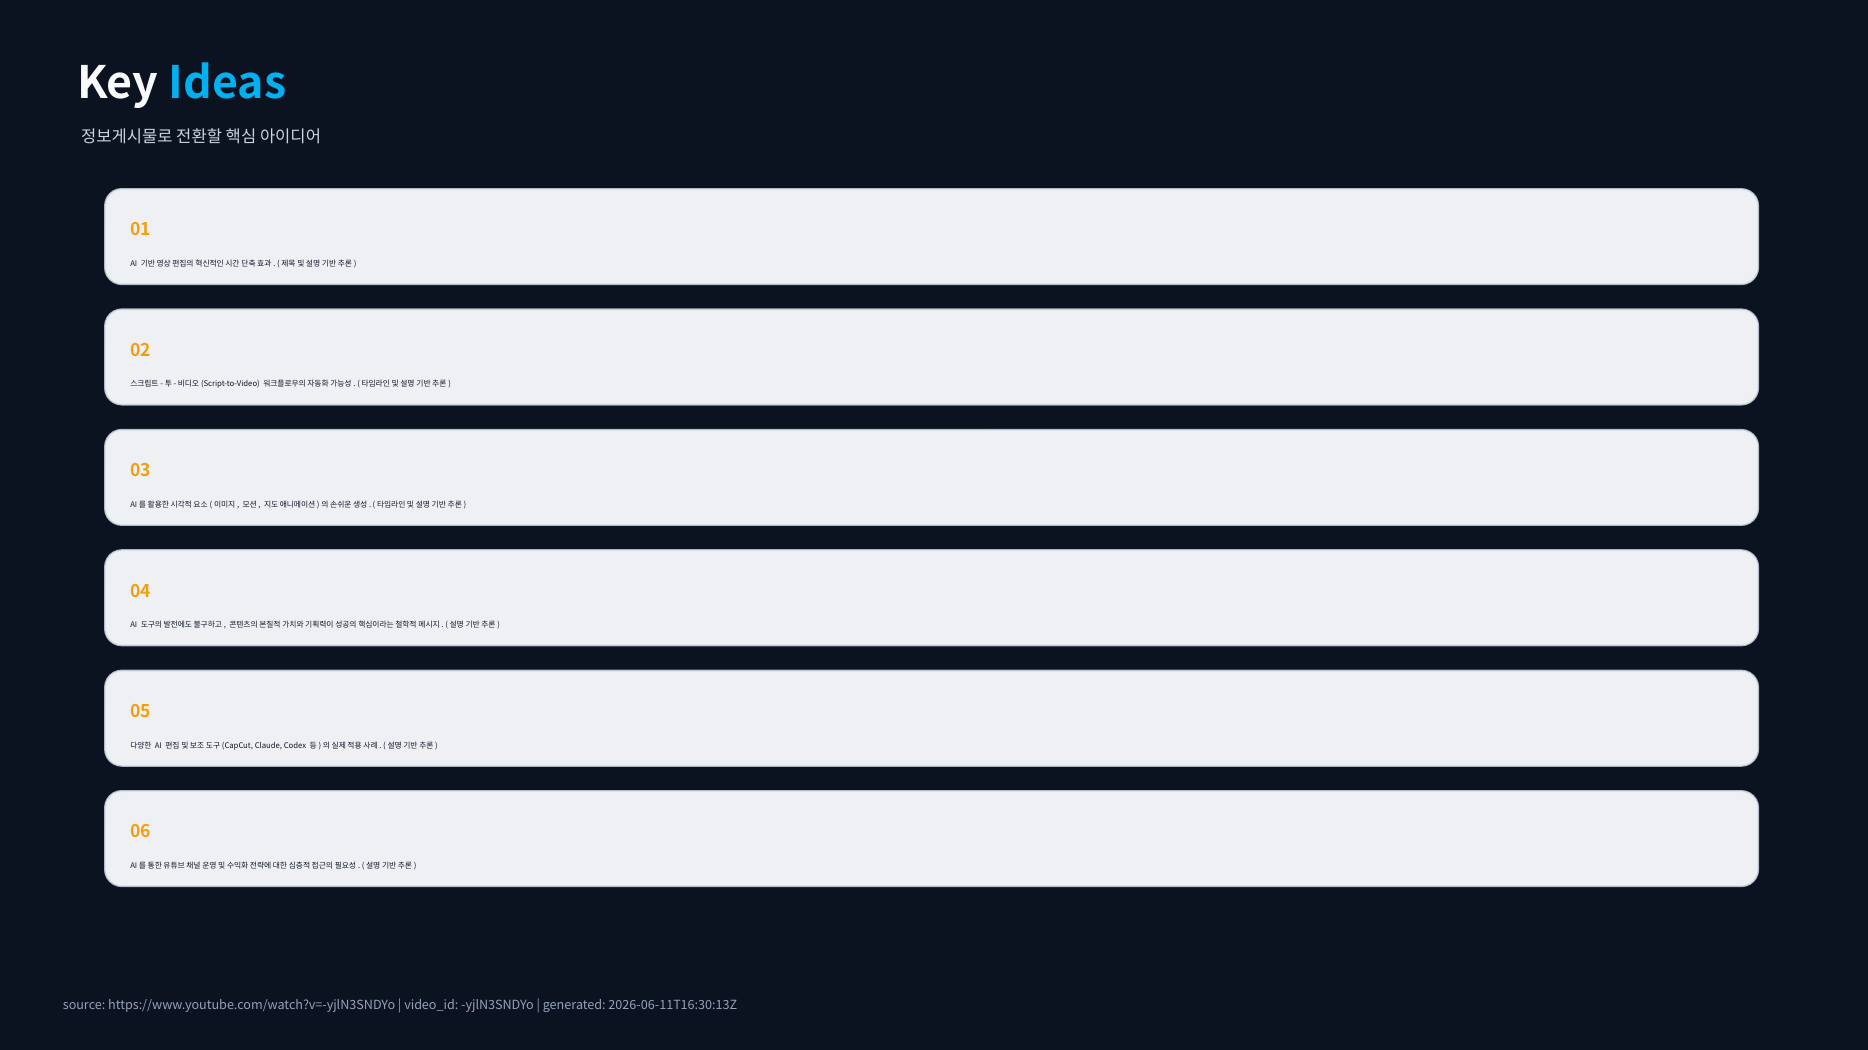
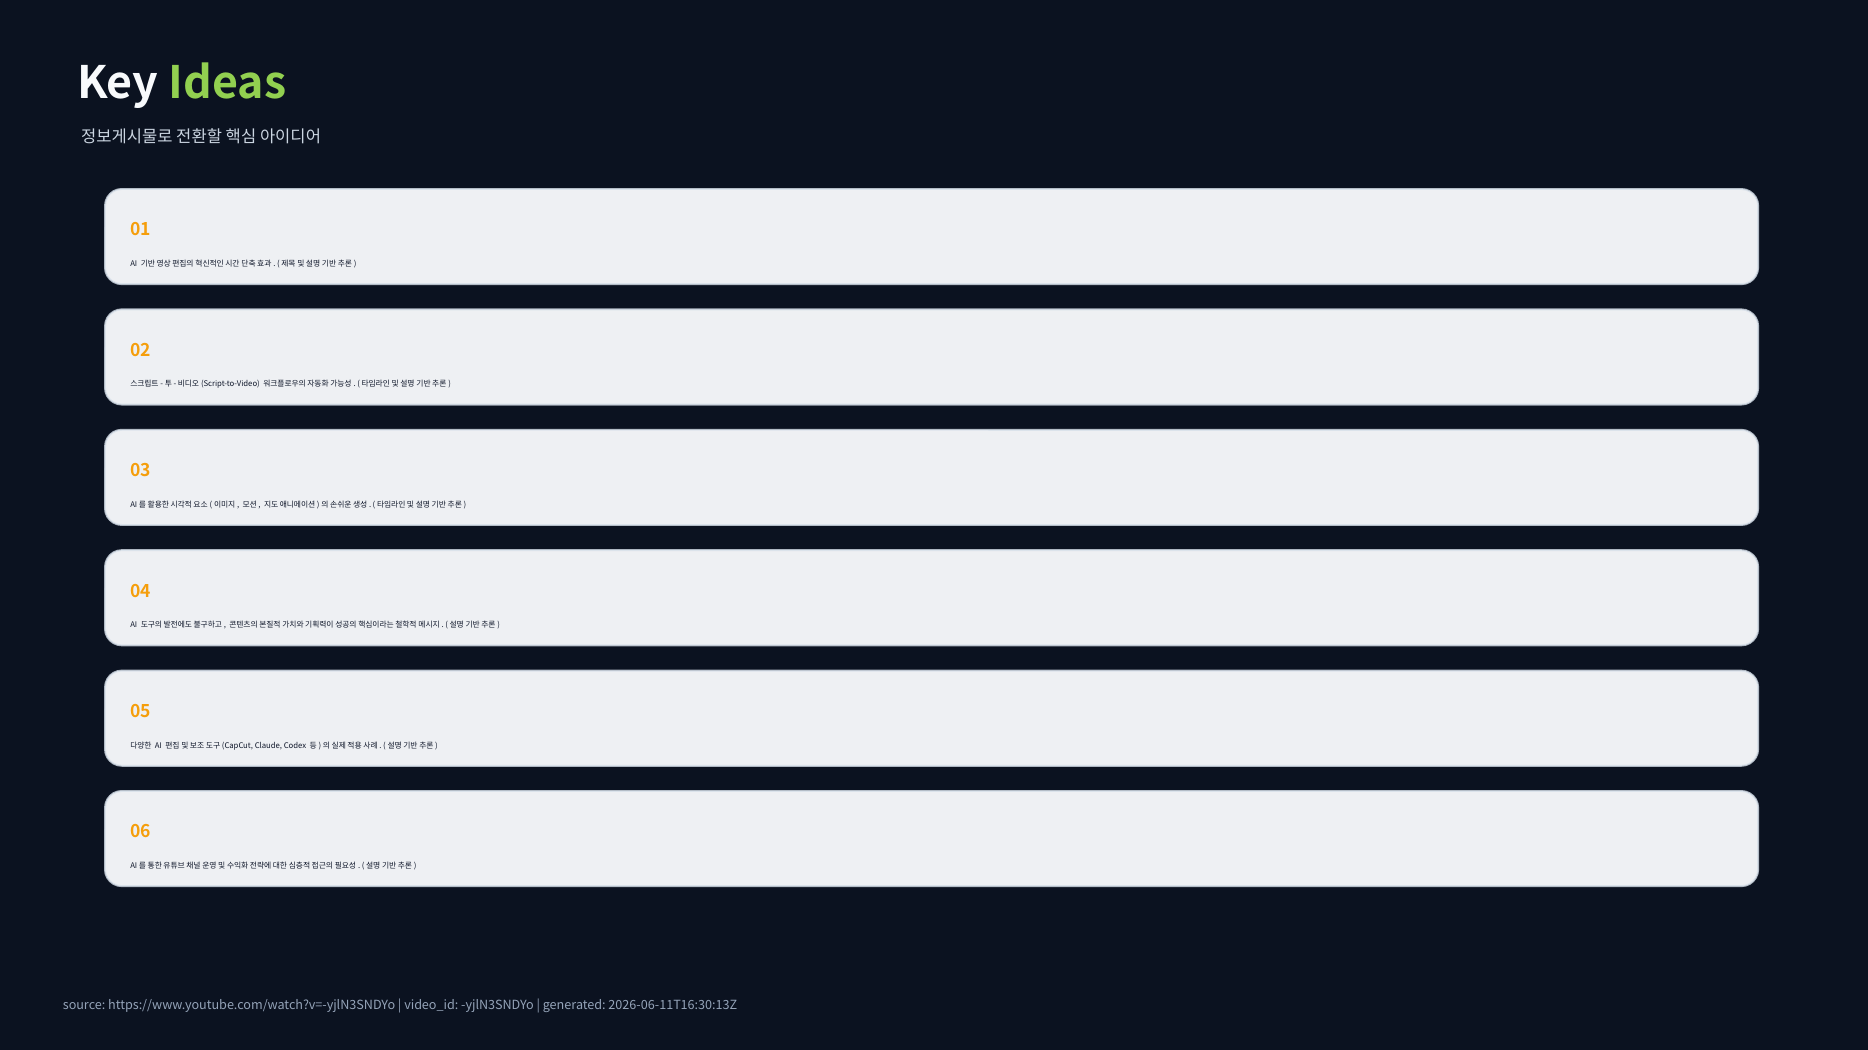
Ideas colour: light blue -> light green
